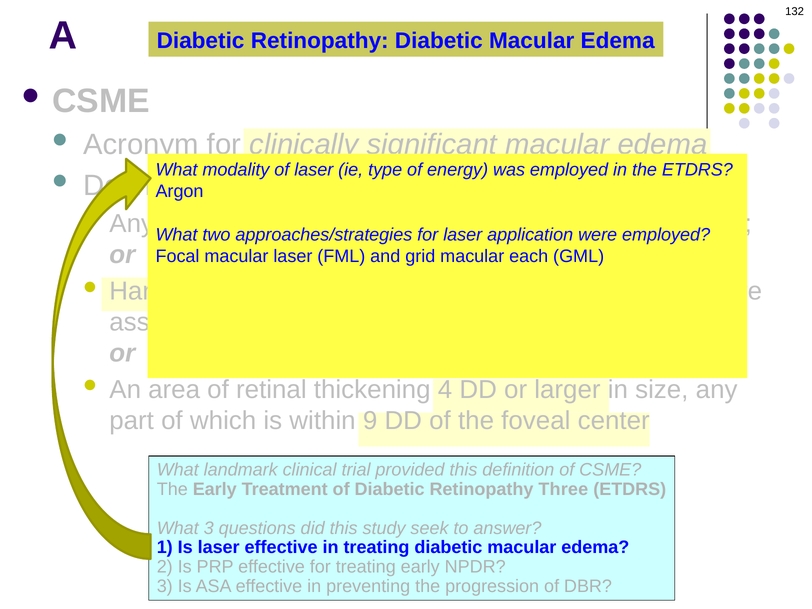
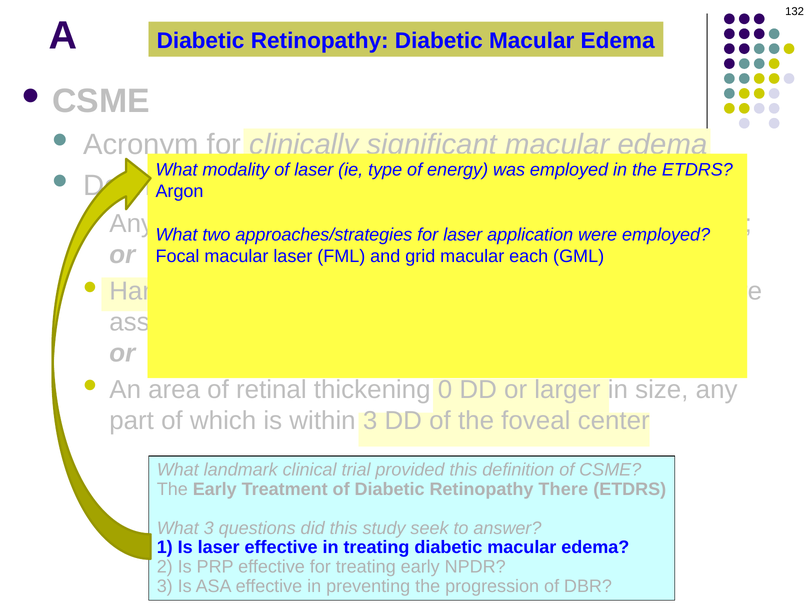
4: 4 -> 0
within 9: 9 -> 3
Retinopathy Three: Three -> There
